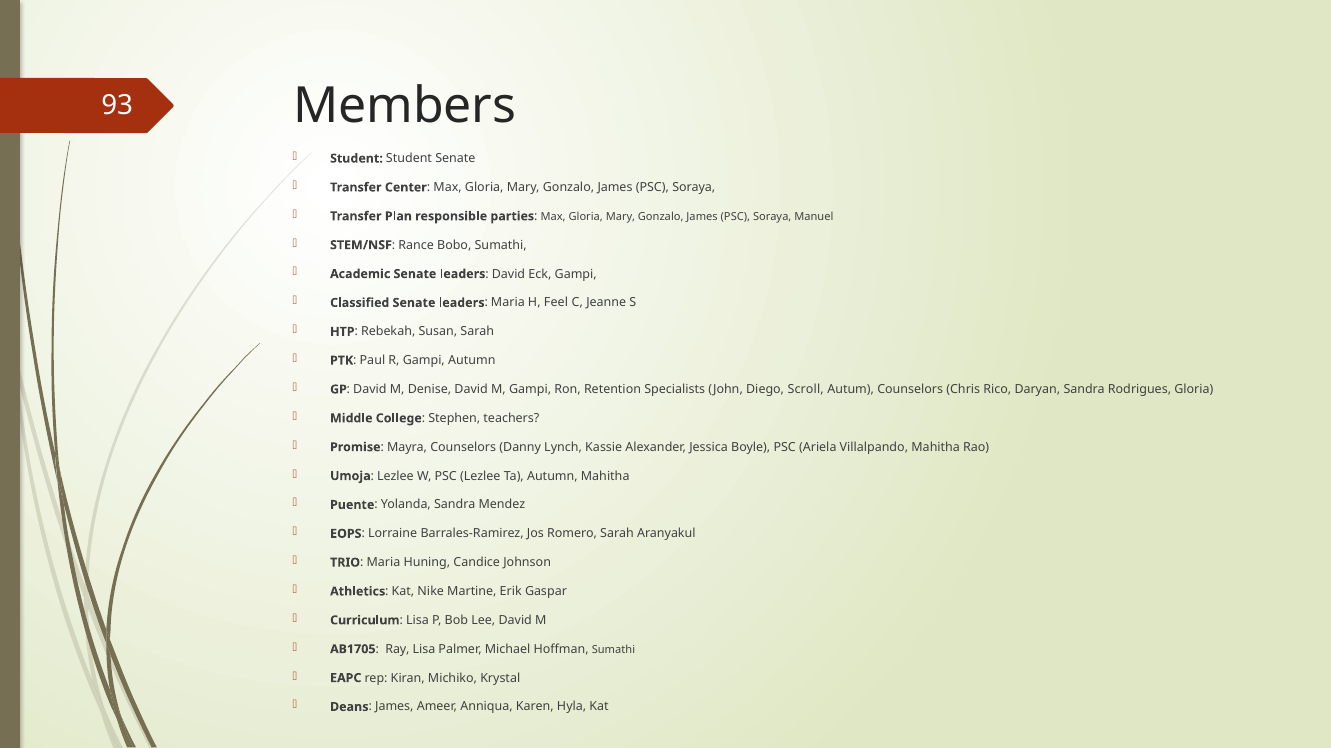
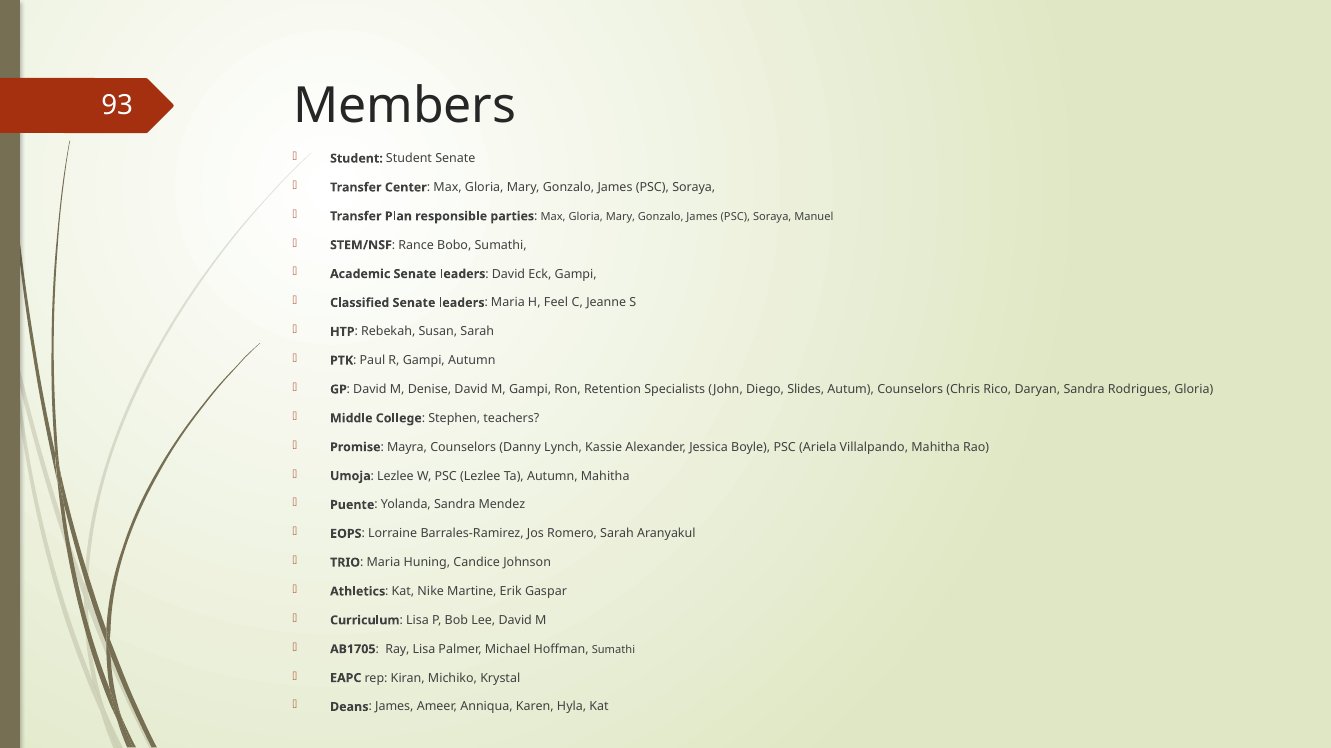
Scroll: Scroll -> Slides
